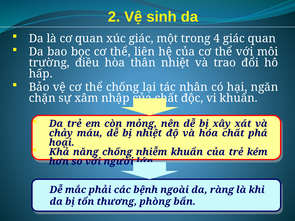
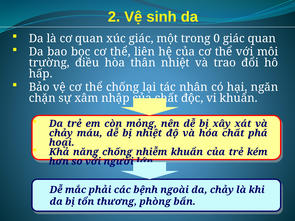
4: 4 -> 0
da ràng: ràng -> chảy
